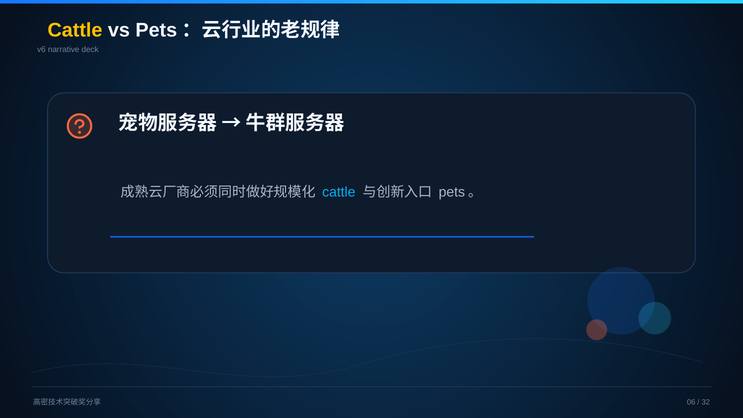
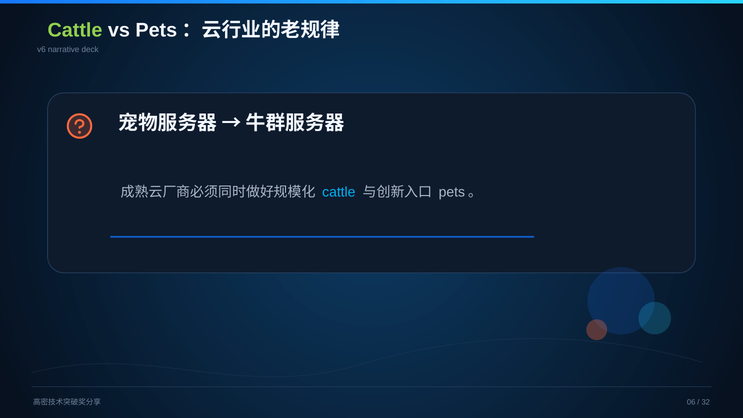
Cattle at (75, 30) colour: yellow -> light green
